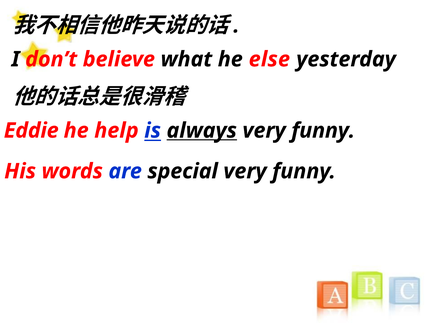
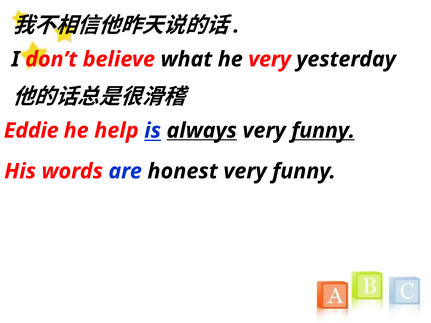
he else: else -> very
funny at (323, 131) underline: none -> present
special: special -> honest
